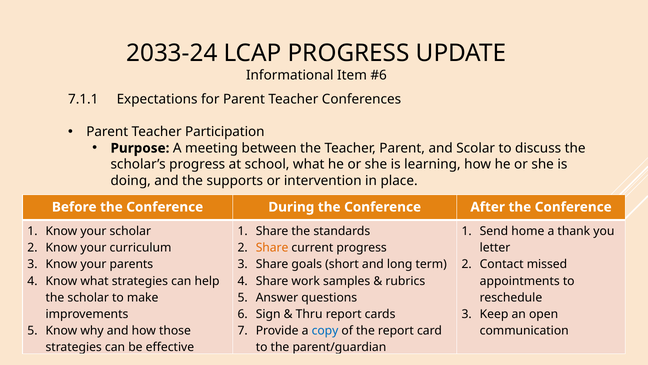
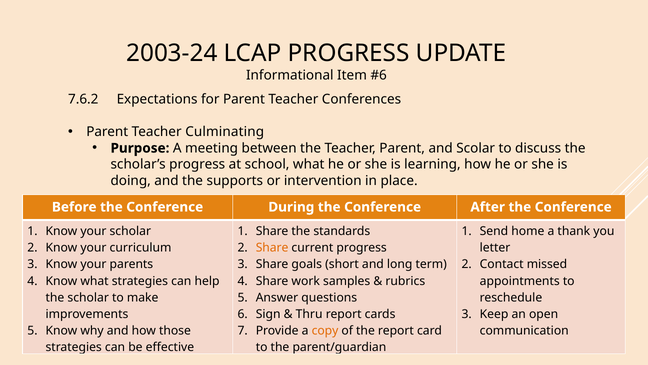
2033-24: 2033-24 -> 2003-24
7.1.1: 7.1.1 -> 7.6.2
Participation: Participation -> Culminating
copy colour: blue -> orange
